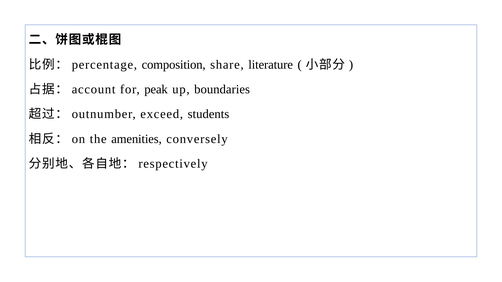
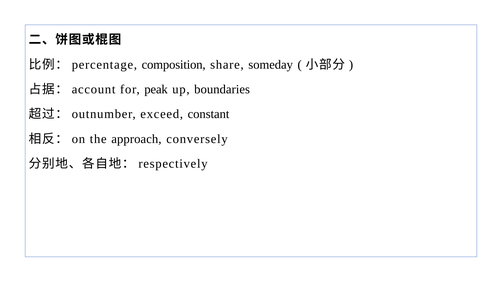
literature: literature -> someday
students: students -> constant
amenities: amenities -> approach
